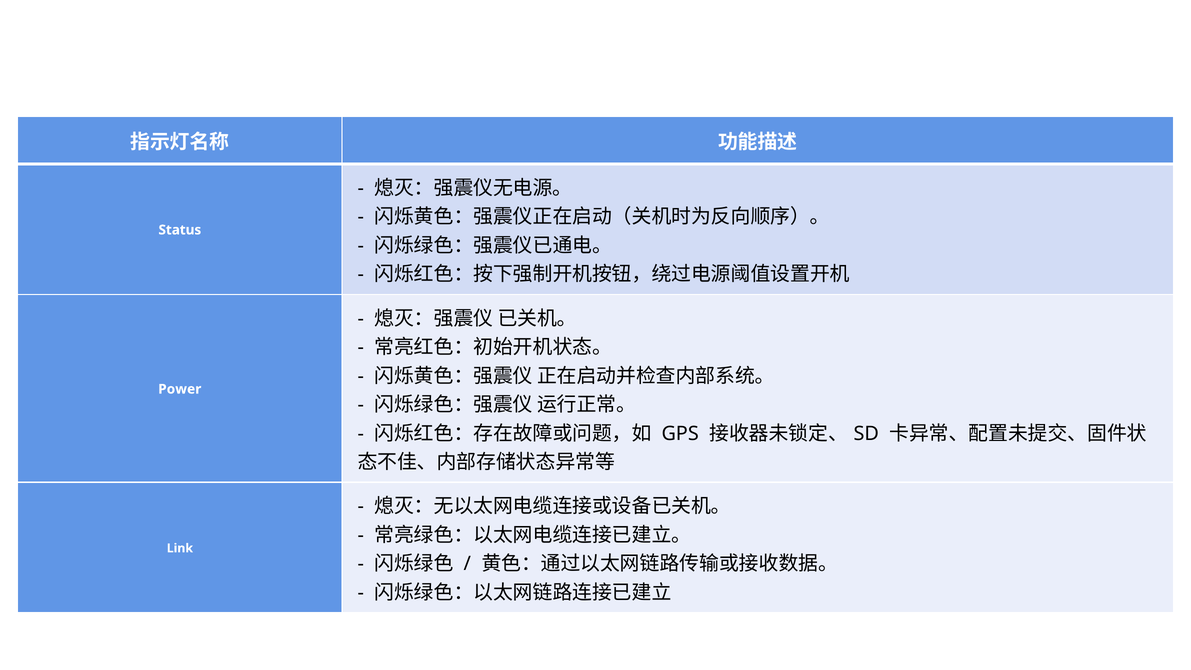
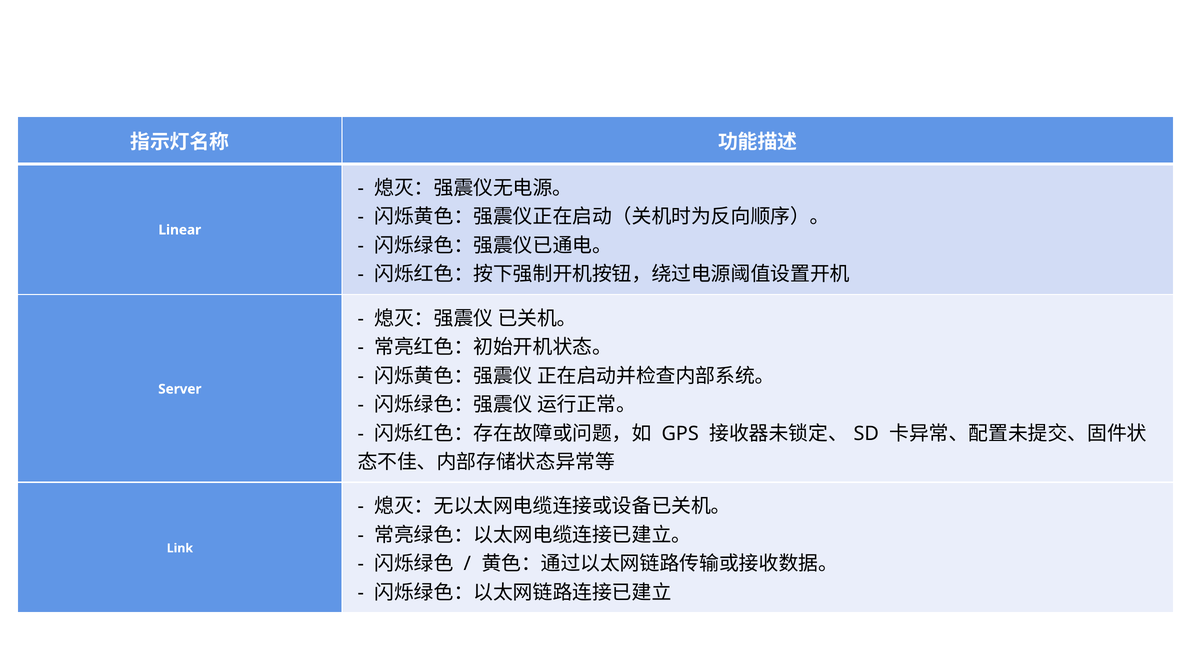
Status: Status -> Linear
Power: Power -> Server
